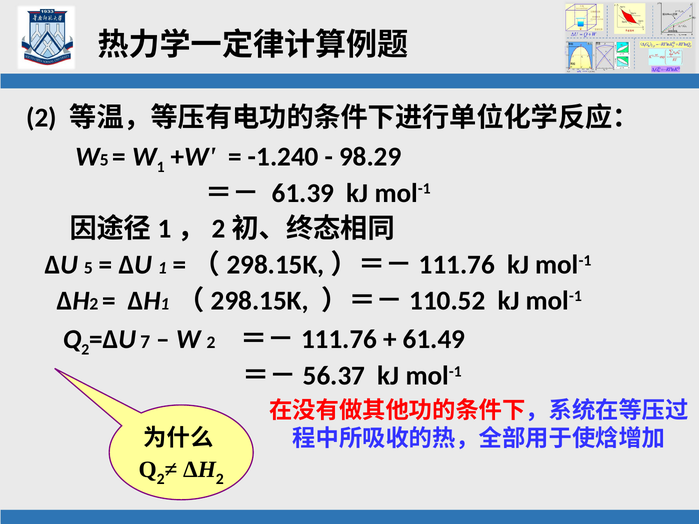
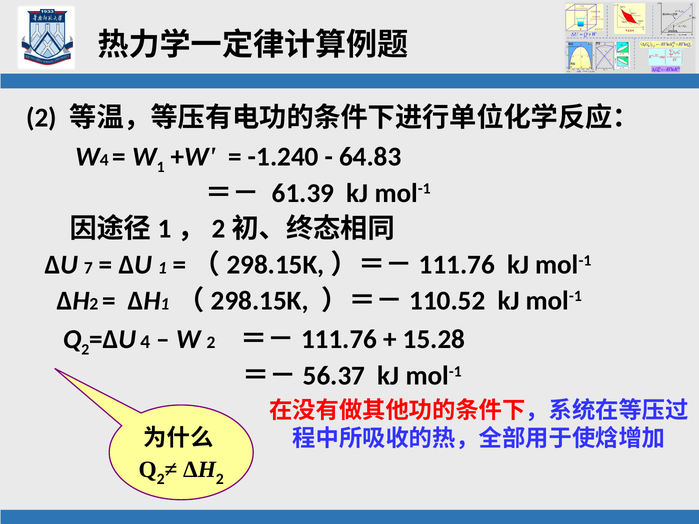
W 5: 5 -> 4
98.29: 98.29 -> 64.83
ΔU 5: 5 -> 7
7 at (145, 342): 7 -> 4
61.49: 61.49 -> 15.28
